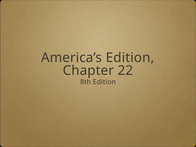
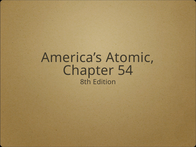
America’s Edition: Edition -> Atomic
22: 22 -> 54
